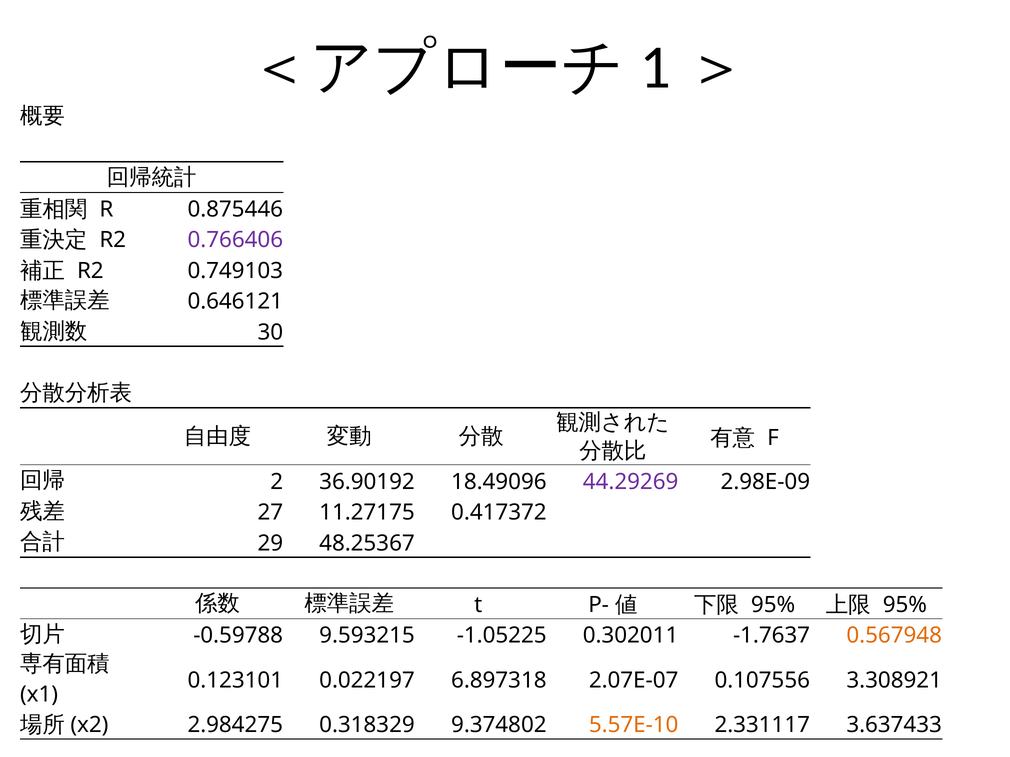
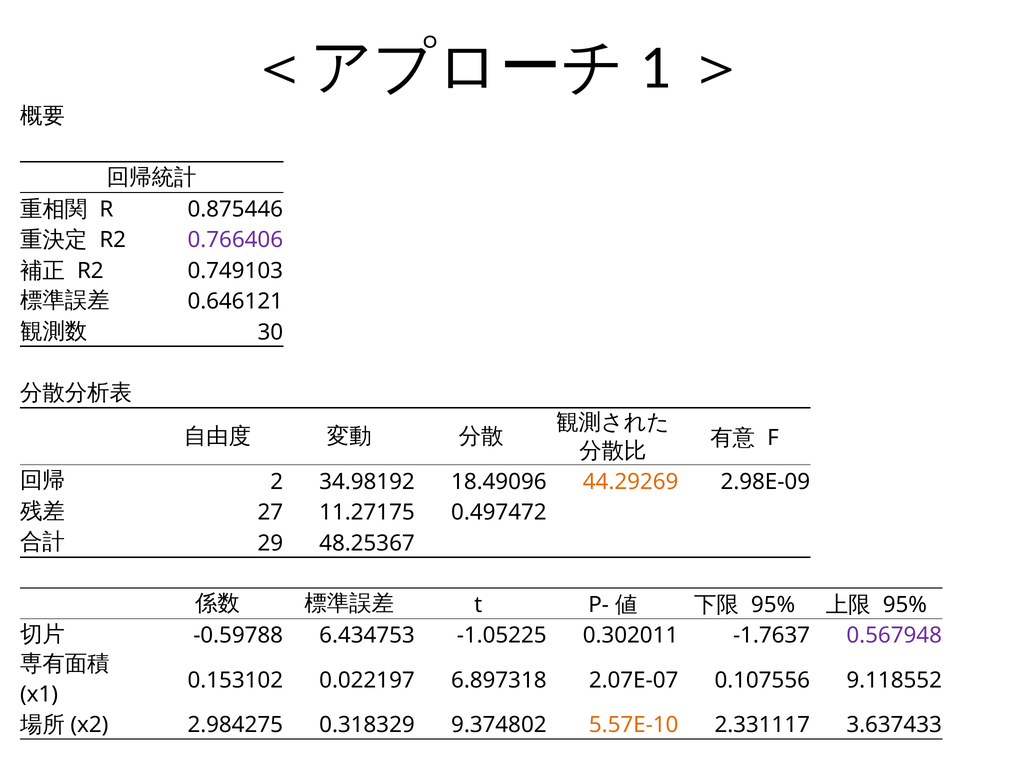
36.90192: 36.90192 -> 34.98192
44.29269 colour: purple -> orange
0.417372: 0.417372 -> 0.497472
9.593215: 9.593215 -> 6.434753
0.567948 colour: orange -> purple
0.123101: 0.123101 -> 0.153102
3.308921: 3.308921 -> 9.118552
